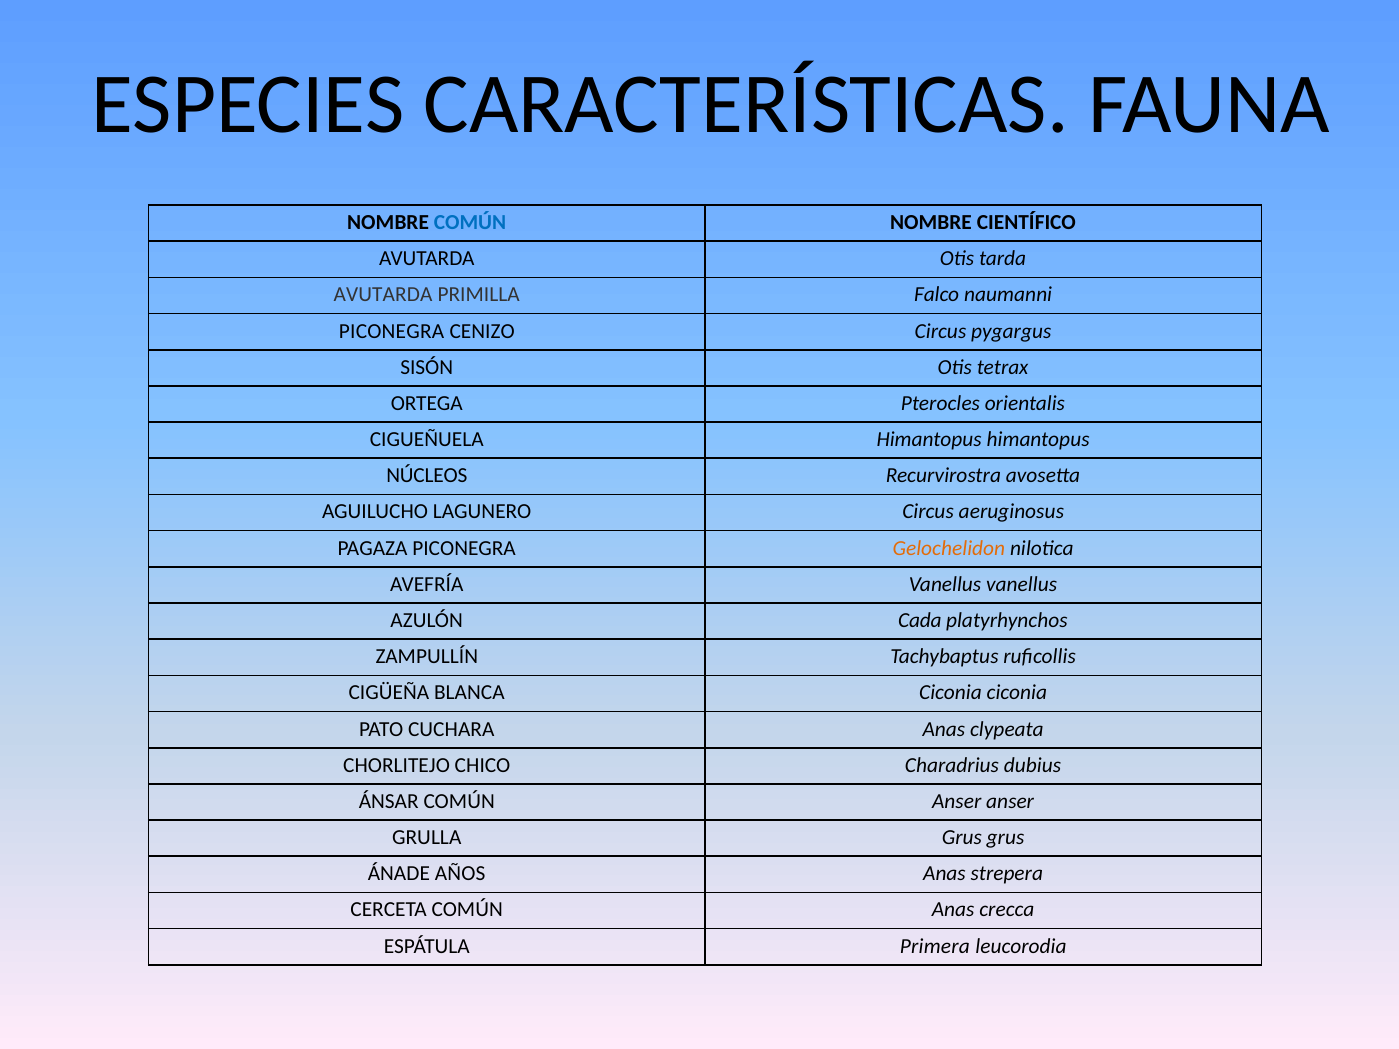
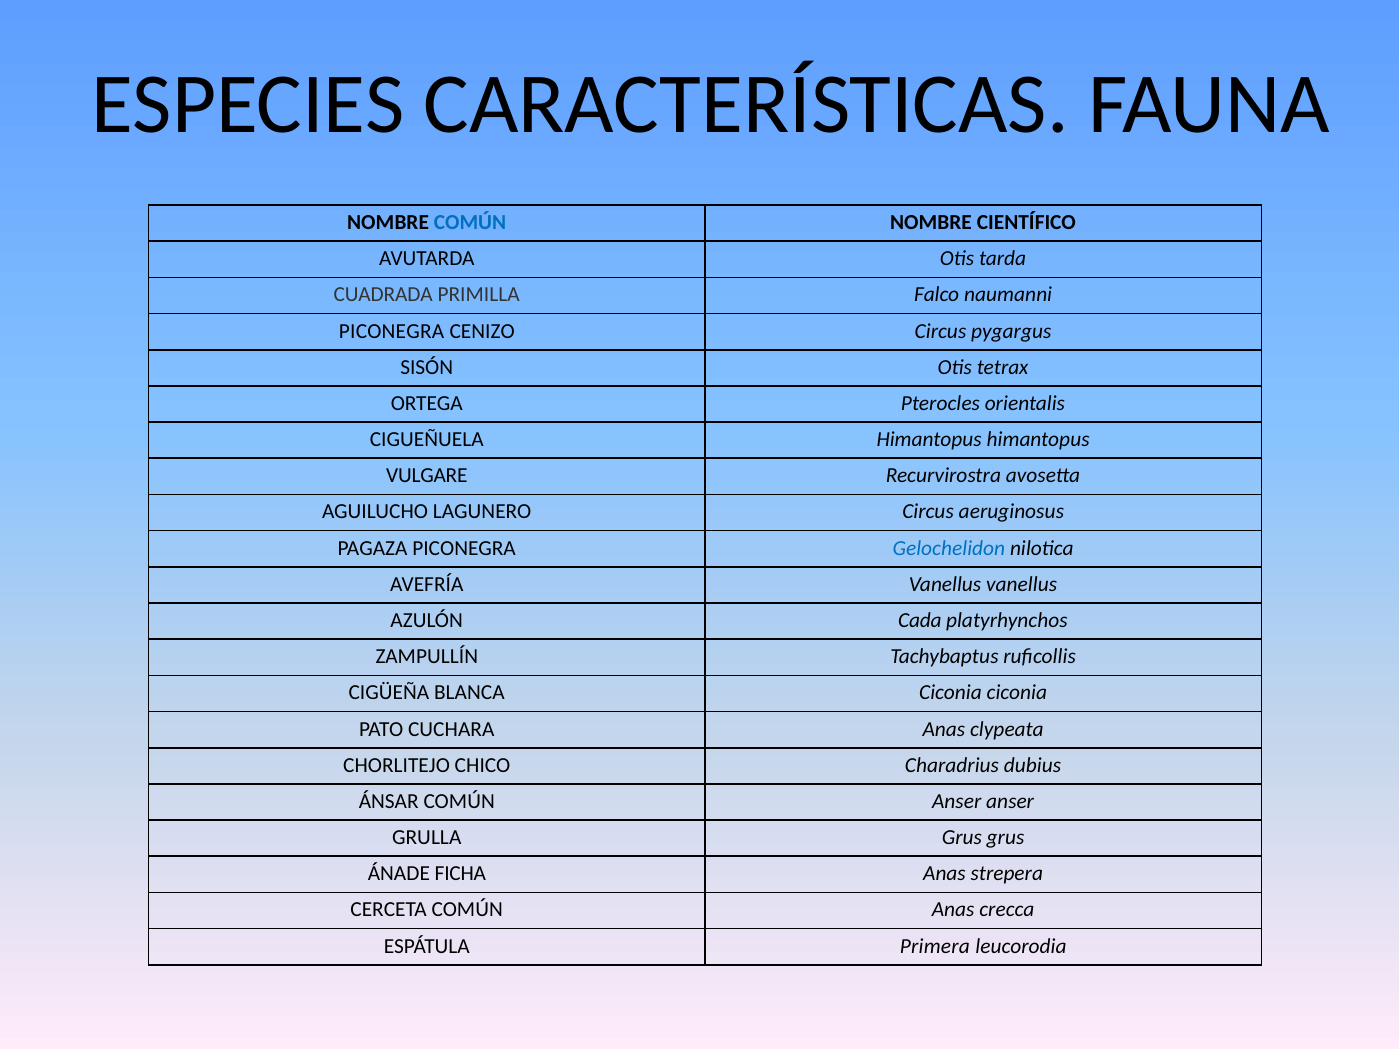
AVUTARDA at (383, 295): AVUTARDA -> CUADRADA
NÚCLEOS: NÚCLEOS -> VULGARE
Gelochelidon colour: orange -> blue
AÑOS: AÑOS -> FICHA
